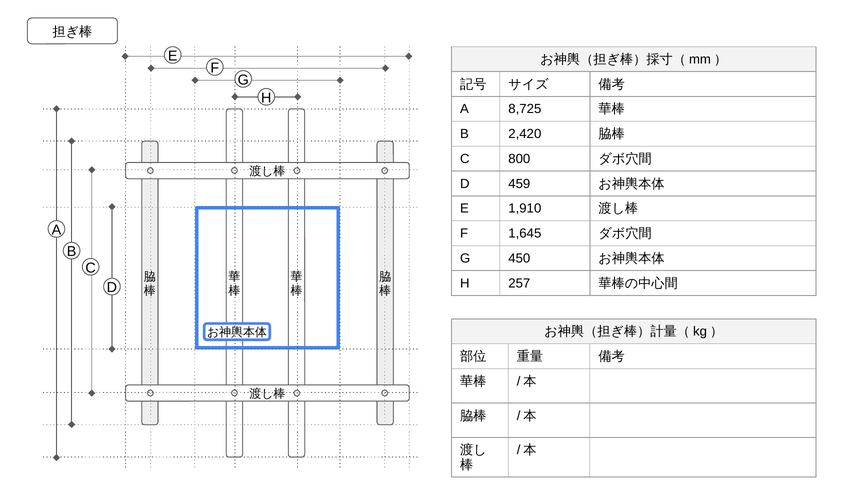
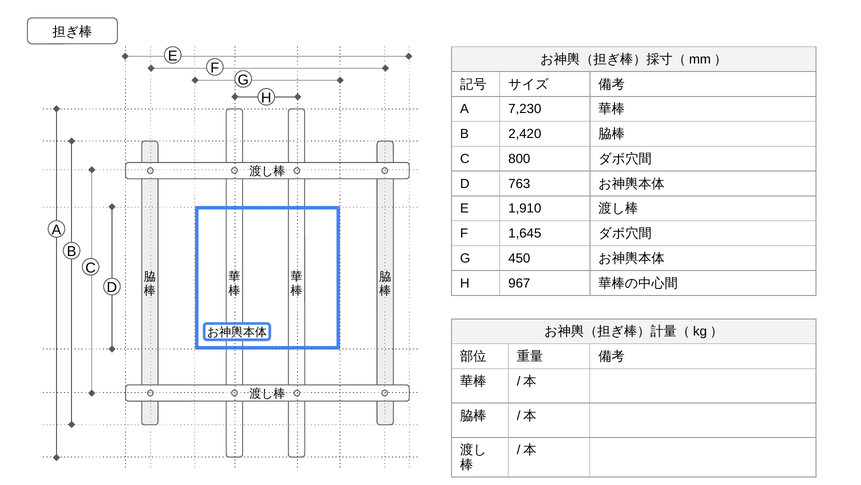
8,725: 8,725 -> 7,230
459: 459 -> 763
257: 257 -> 967
